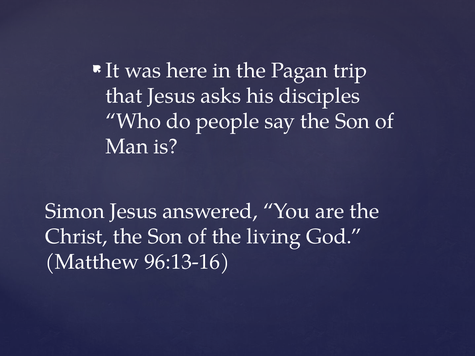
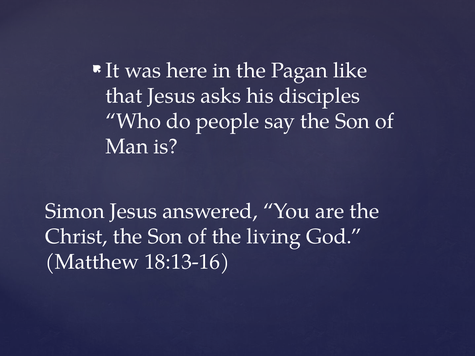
trip: trip -> like
96:13-16: 96:13-16 -> 18:13-16
